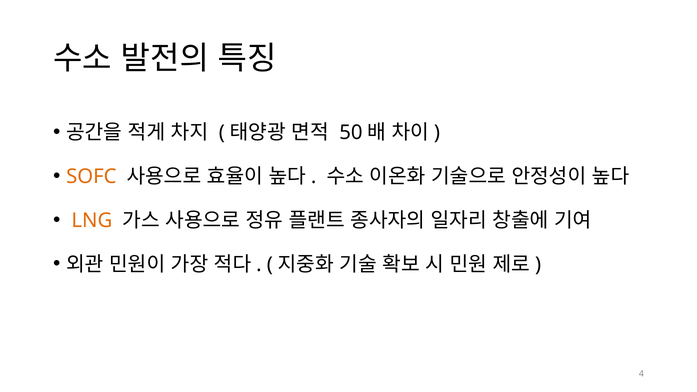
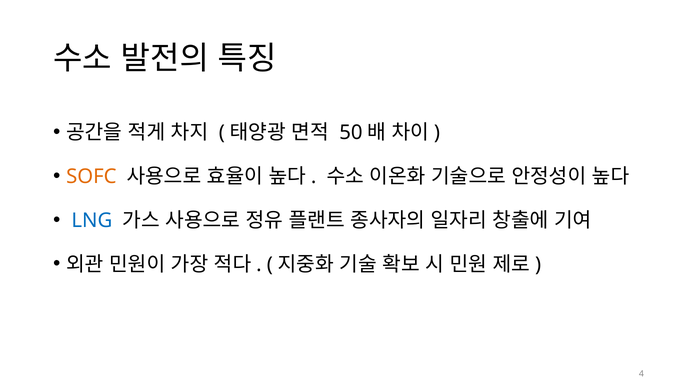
LNG colour: orange -> blue
